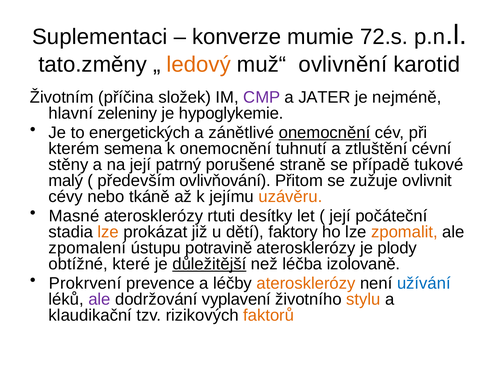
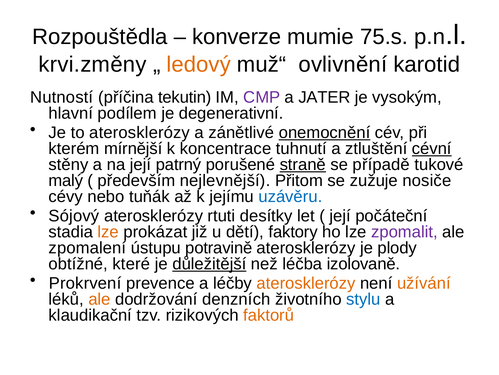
Suplementaci: Suplementaci -> Rozpouštědla
72.s: 72.s -> 75.s
tato.změny: tato.změny -> krvi.změny
Životním: Životním -> Nutností
složek: složek -> tekutin
nejméně: nejméně -> vysokým
zeleniny: zeleniny -> podílem
hypoglykemie: hypoglykemie -> degenerativní
to energetických: energetických -> aterosklerózy
semena: semena -> mírnější
k onemocnění: onemocnění -> koncentrace
cévní underline: none -> present
straně underline: none -> present
ovlivňování: ovlivňování -> nejlevnější
ovlivnit: ovlivnit -> nosiče
tkáně: tkáně -> tuňák
uzávěru colour: orange -> blue
Masné: Masné -> Sójový
zpomalit colour: orange -> purple
užívání colour: blue -> orange
ale at (99, 299) colour: purple -> orange
vyplavení: vyplavení -> denzních
stylu colour: orange -> blue
